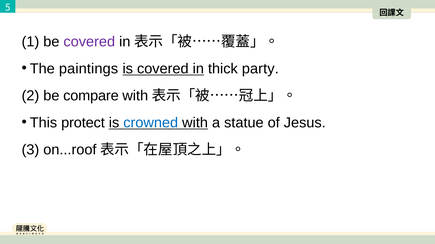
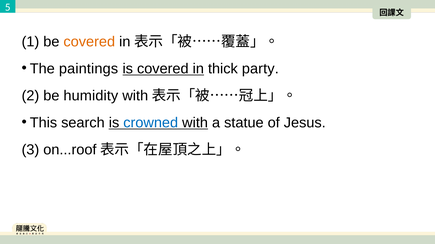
covered at (89, 42) colour: purple -> orange
compare: compare -> humidity
protect: protect -> search
